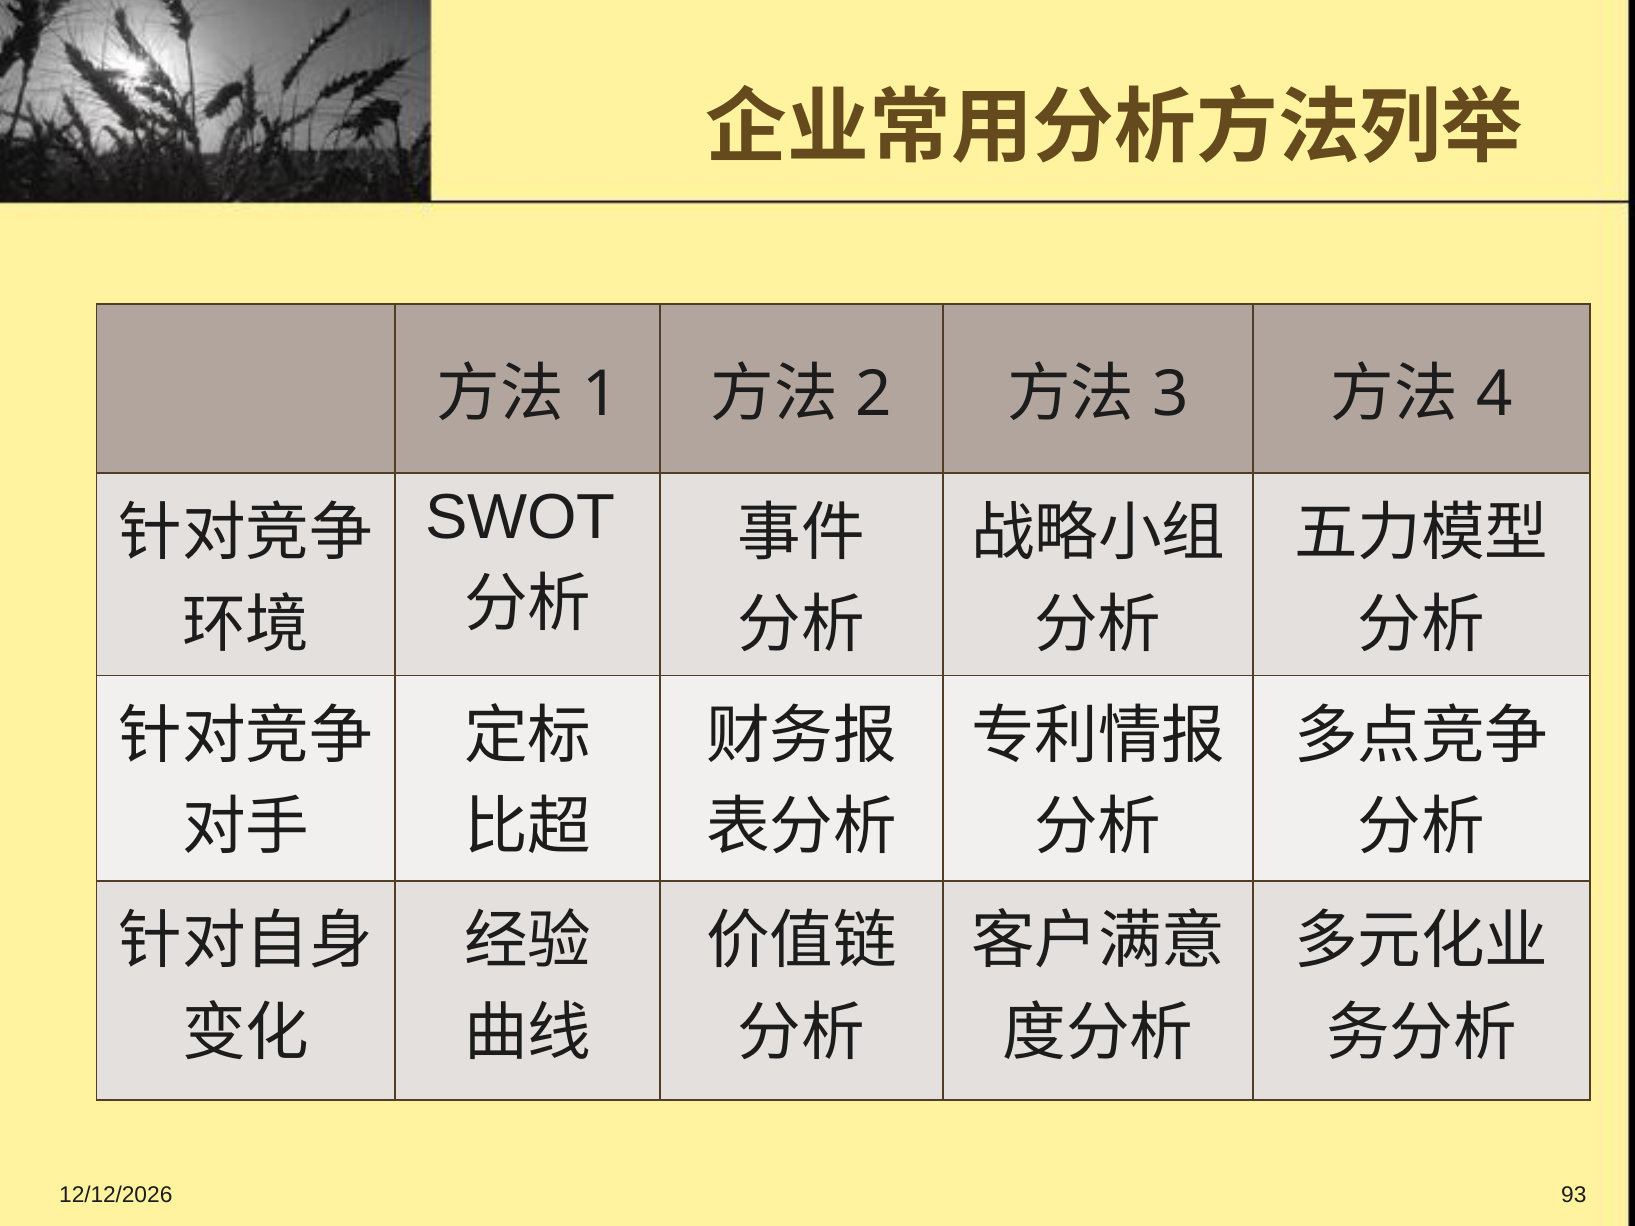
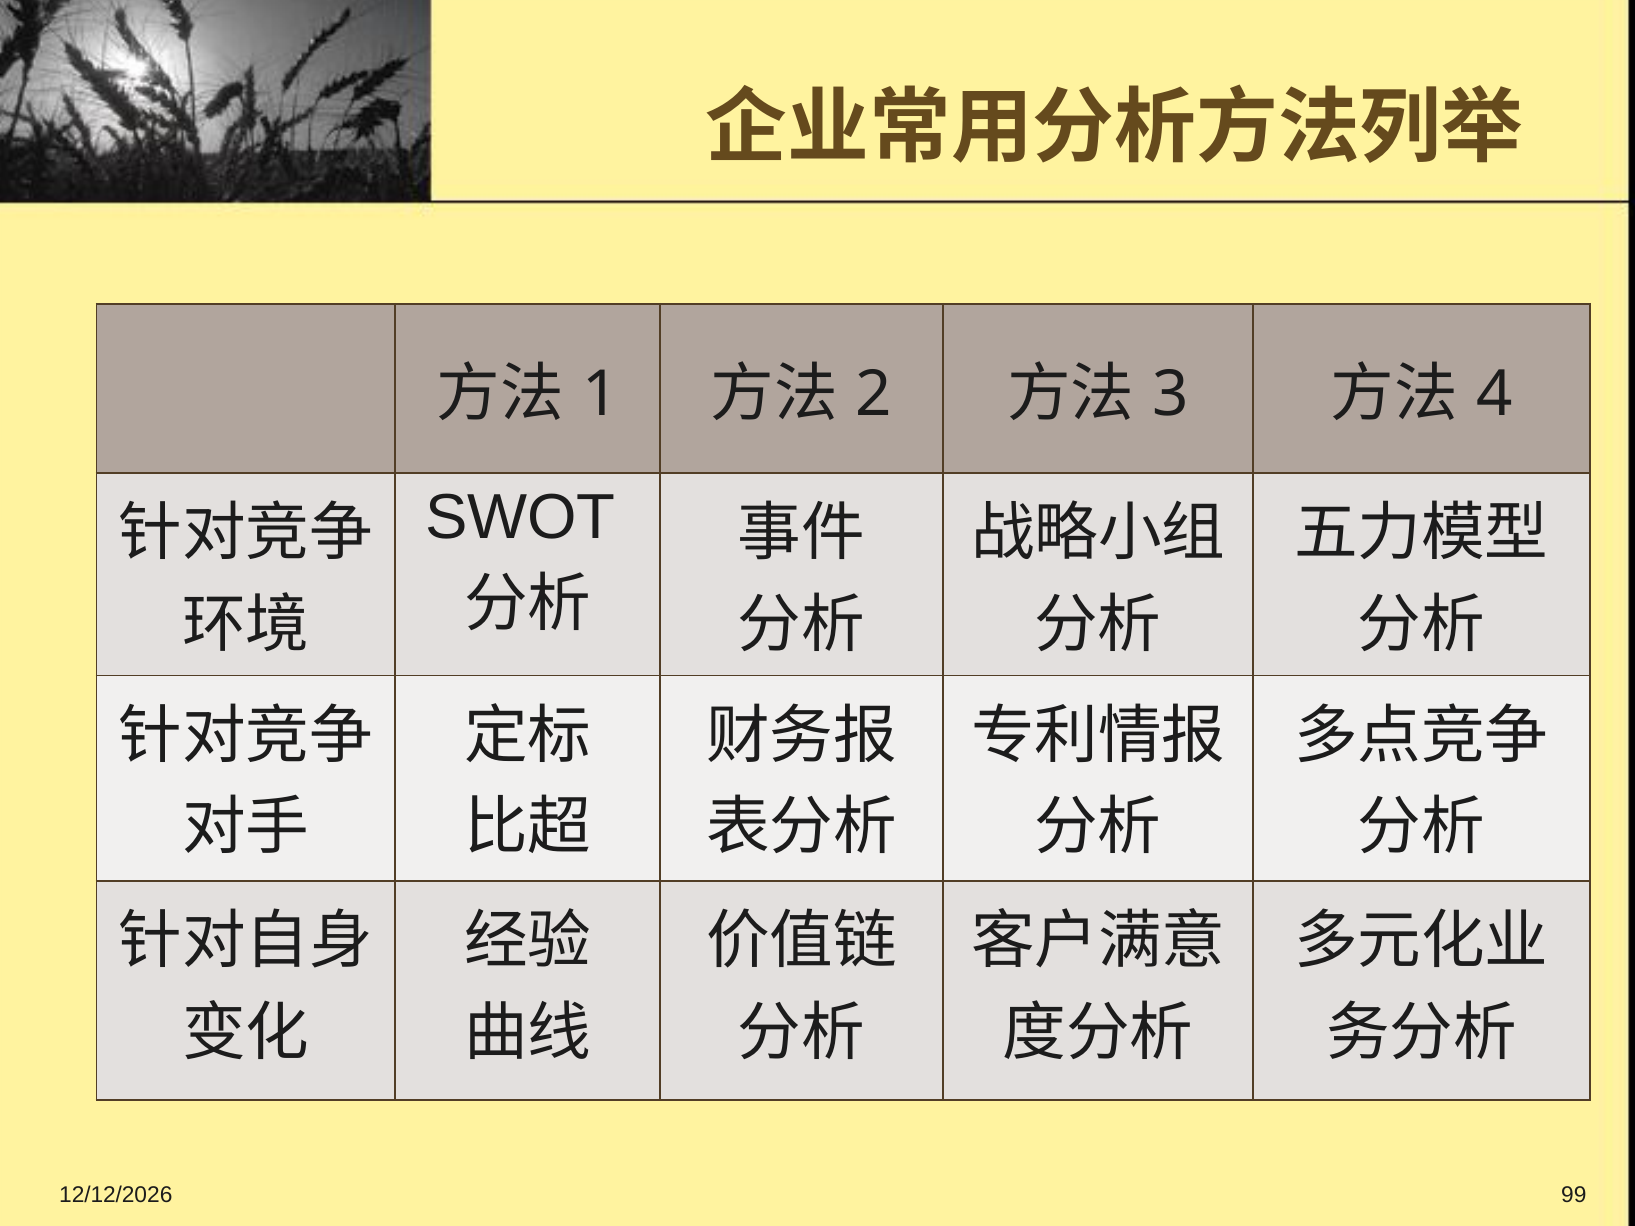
93: 93 -> 99
